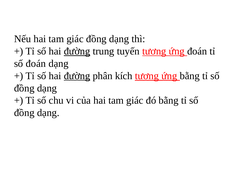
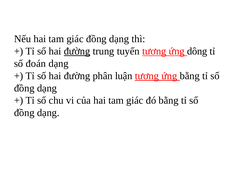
ứng đoán: đoán -> dông
đường at (77, 76) underline: present -> none
kích: kích -> luận
